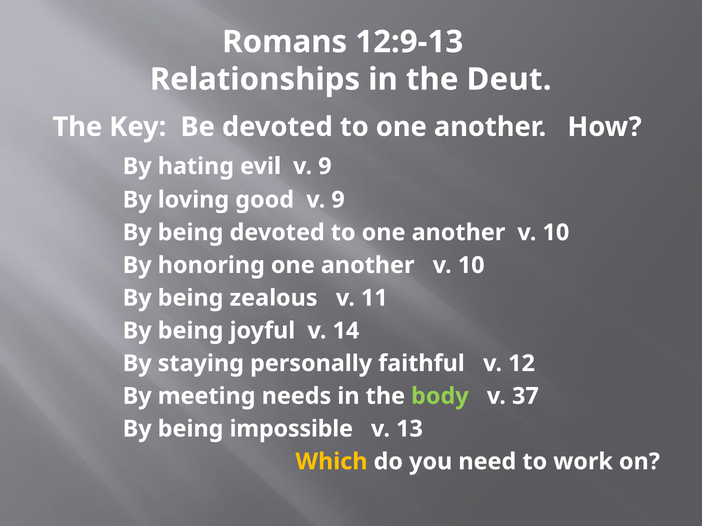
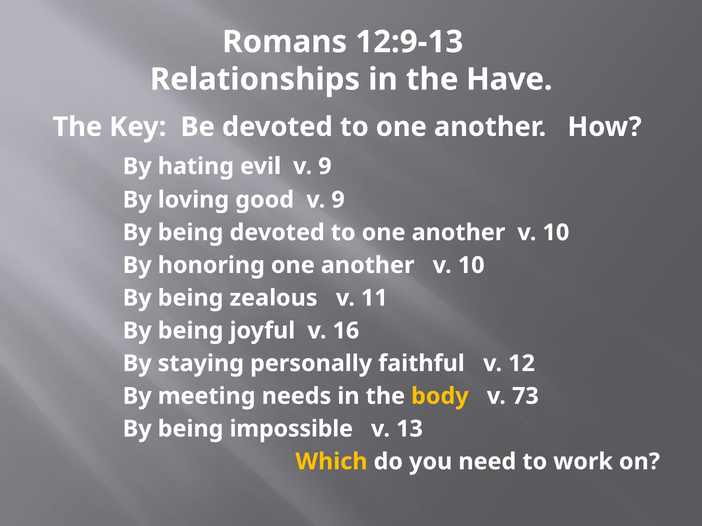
Deut: Deut -> Have
14: 14 -> 16
body colour: light green -> yellow
37: 37 -> 73
